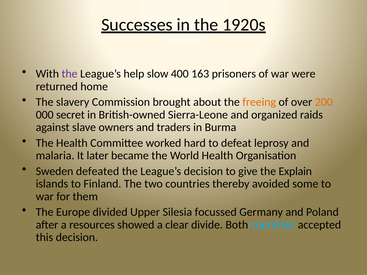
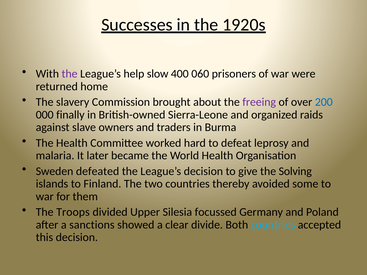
163: 163 -> 060
freeing colour: orange -> purple
200 colour: orange -> blue
secret: secret -> finally
Explain: Explain -> Solving
Europe: Europe -> Troops
resources: resources -> sanctions
